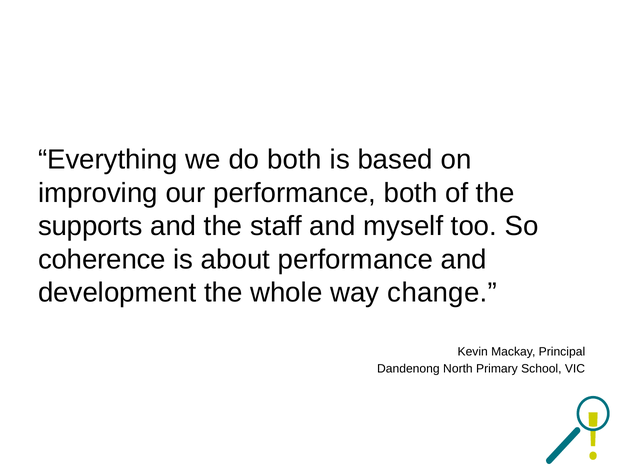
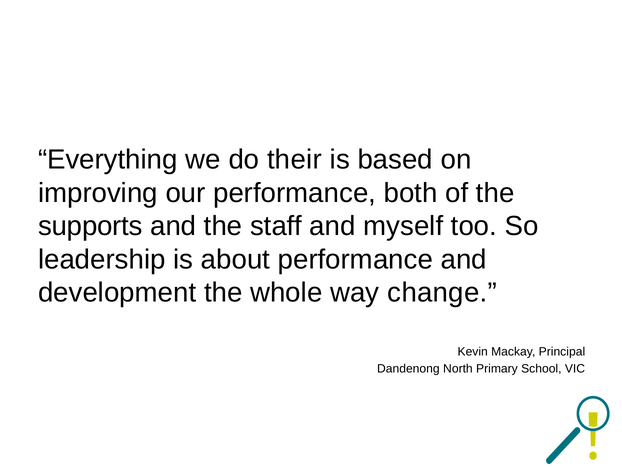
do both: both -> their
coherence: coherence -> leadership
